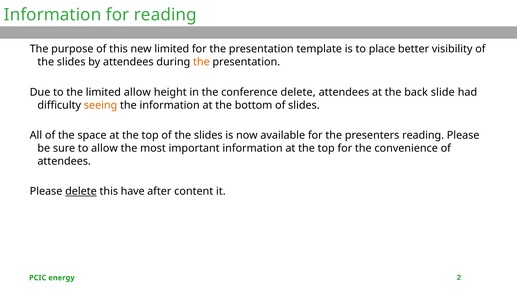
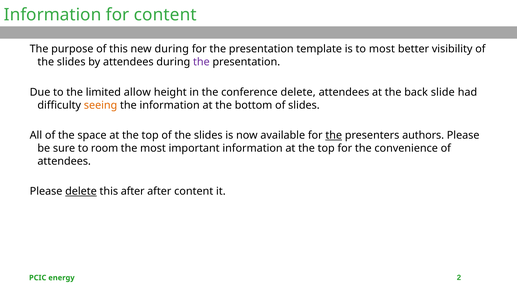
for reading: reading -> content
new limited: limited -> during
to place: place -> most
the at (201, 62) colour: orange -> purple
the at (334, 135) underline: none -> present
presenters reading: reading -> authors
to allow: allow -> room
this have: have -> after
